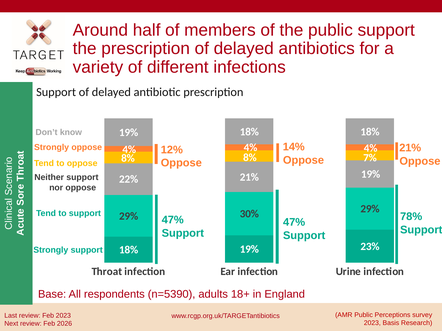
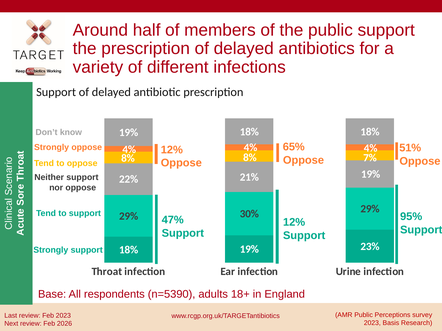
14%: 14% -> 65%
21% at (410, 148): 21% -> 51%
78%: 78% -> 95%
47% at (294, 223): 47% -> 12%
